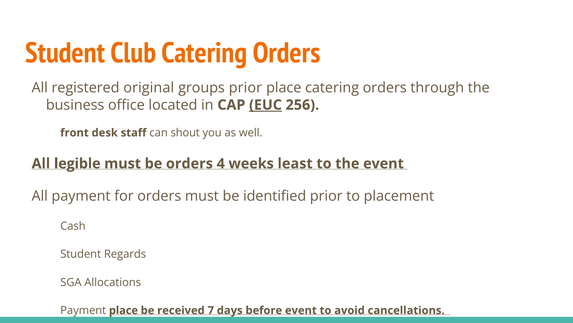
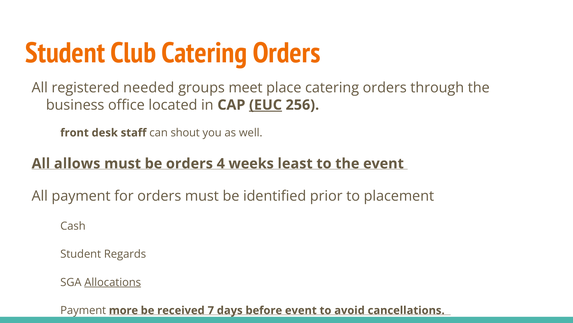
original: original -> needed
groups prior: prior -> meet
legible: legible -> allows
Allocations underline: none -> present
Payment place: place -> more
